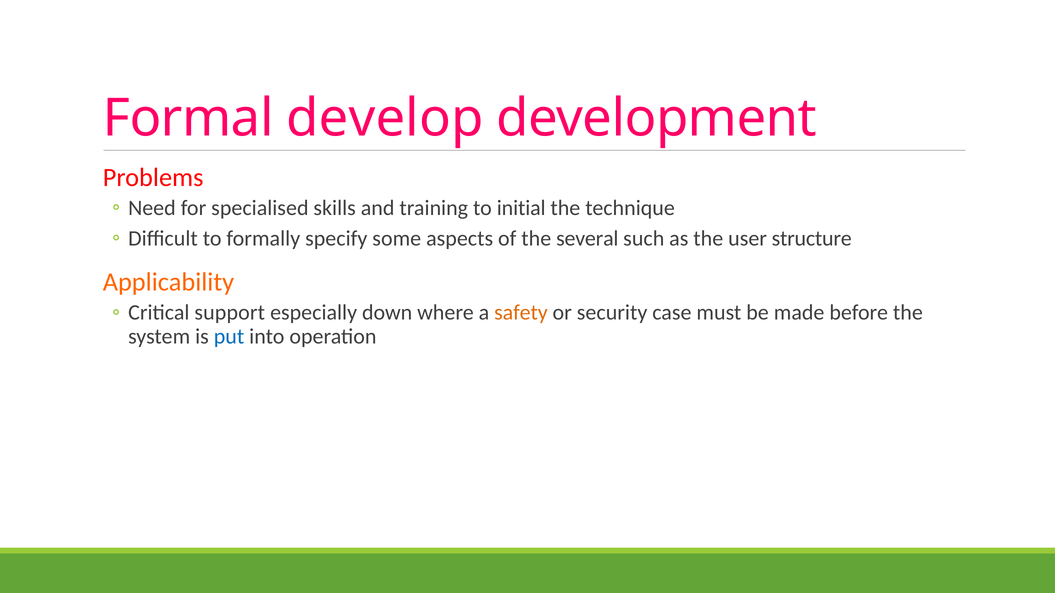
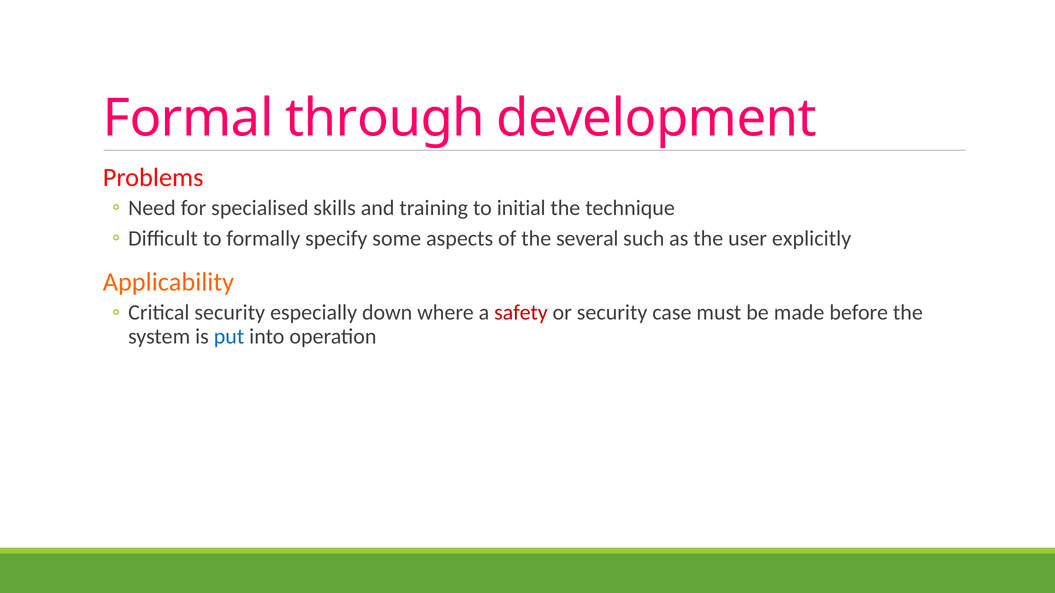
develop: develop -> through
structure: structure -> explicitly
Critical support: support -> security
safety colour: orange -> red
